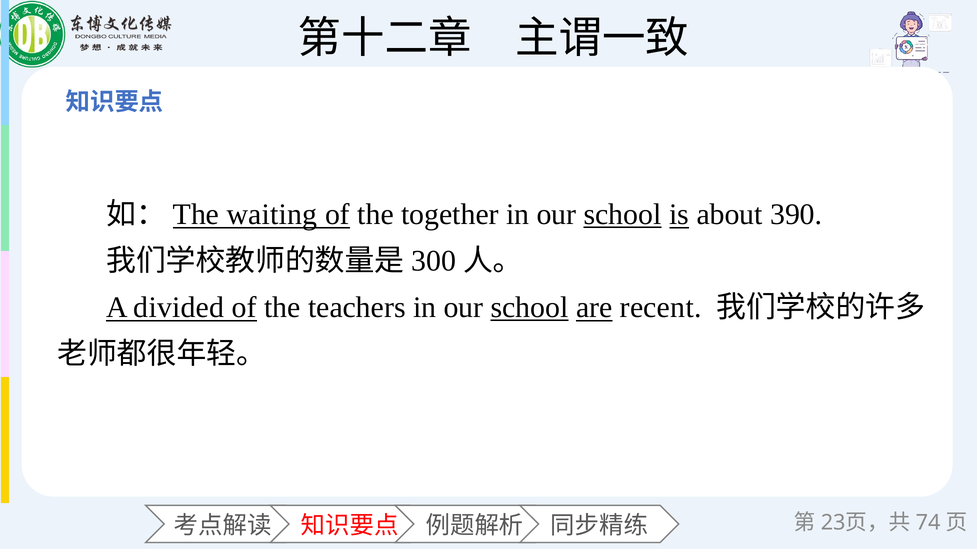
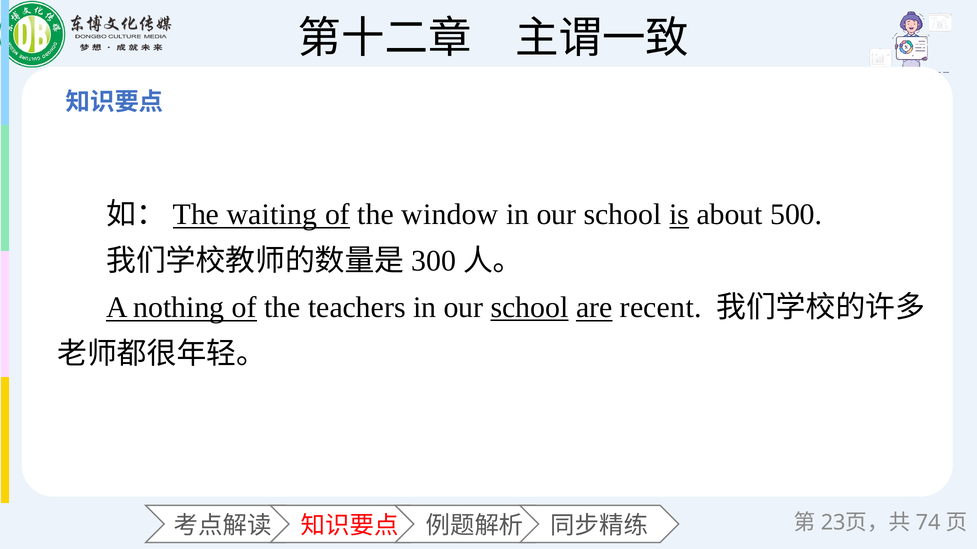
together: together -> window
school at (623, 215) underline: present -> none
390: 390 -> 500
divided: divided -> nothing
